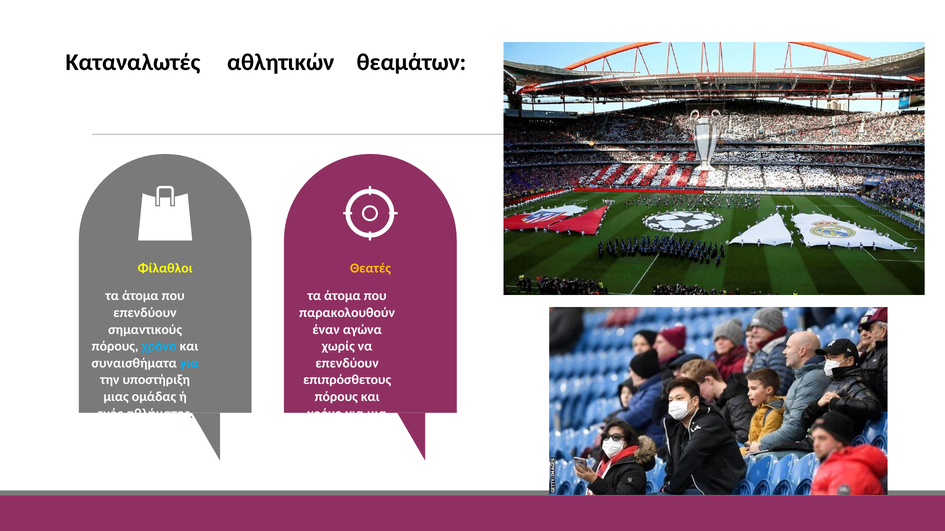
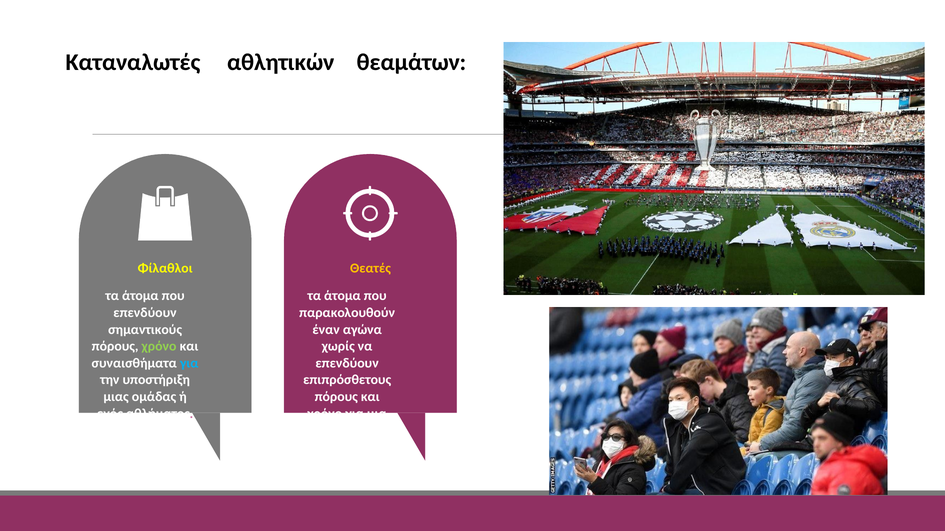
χρόνο at (159, 347) colour: light blue -> light green
